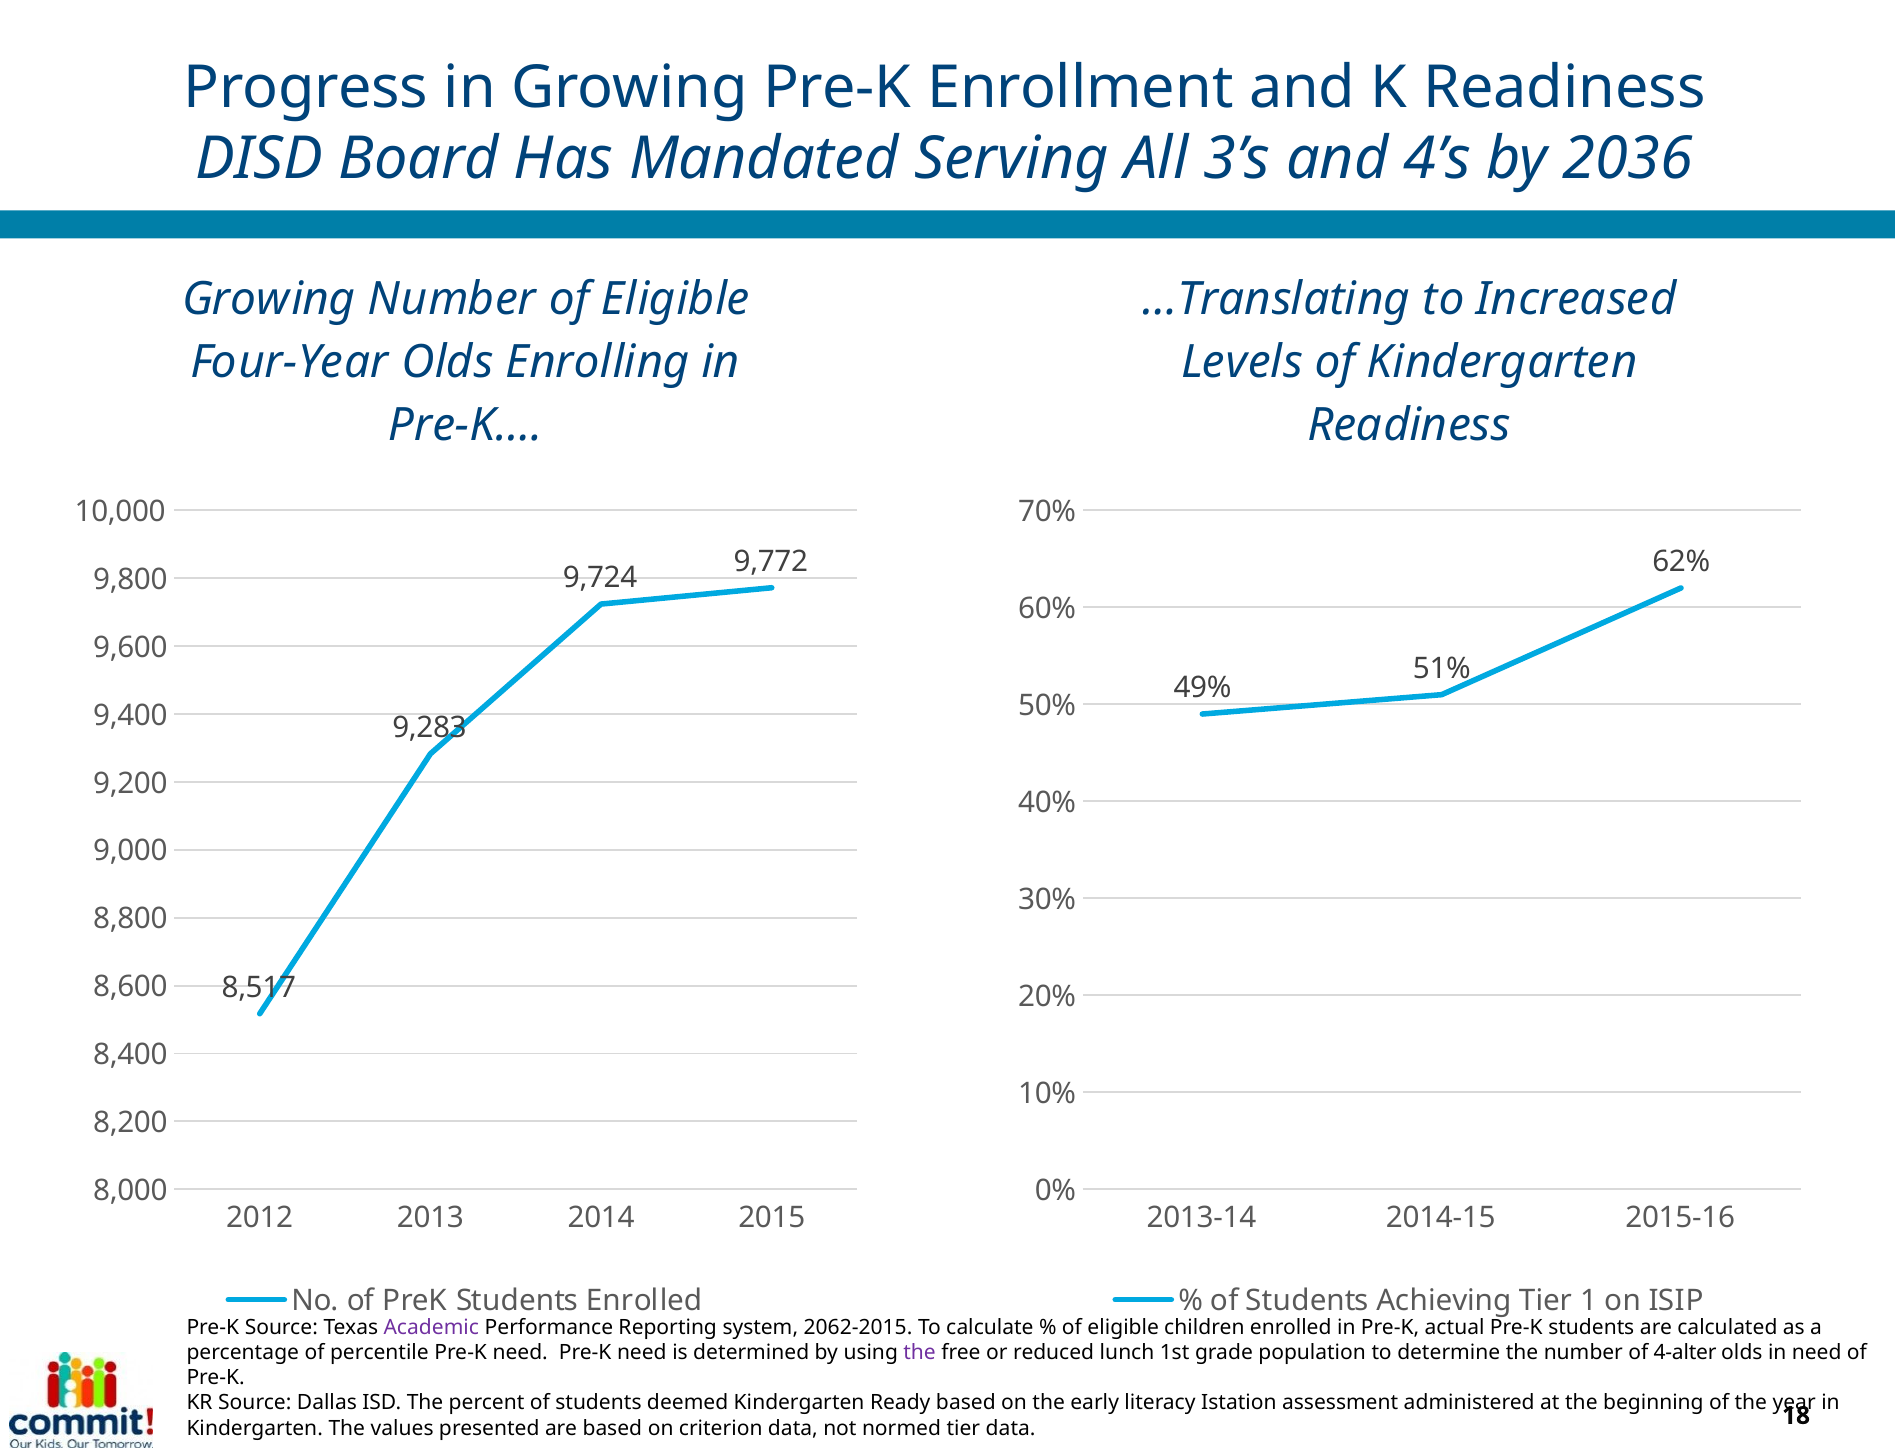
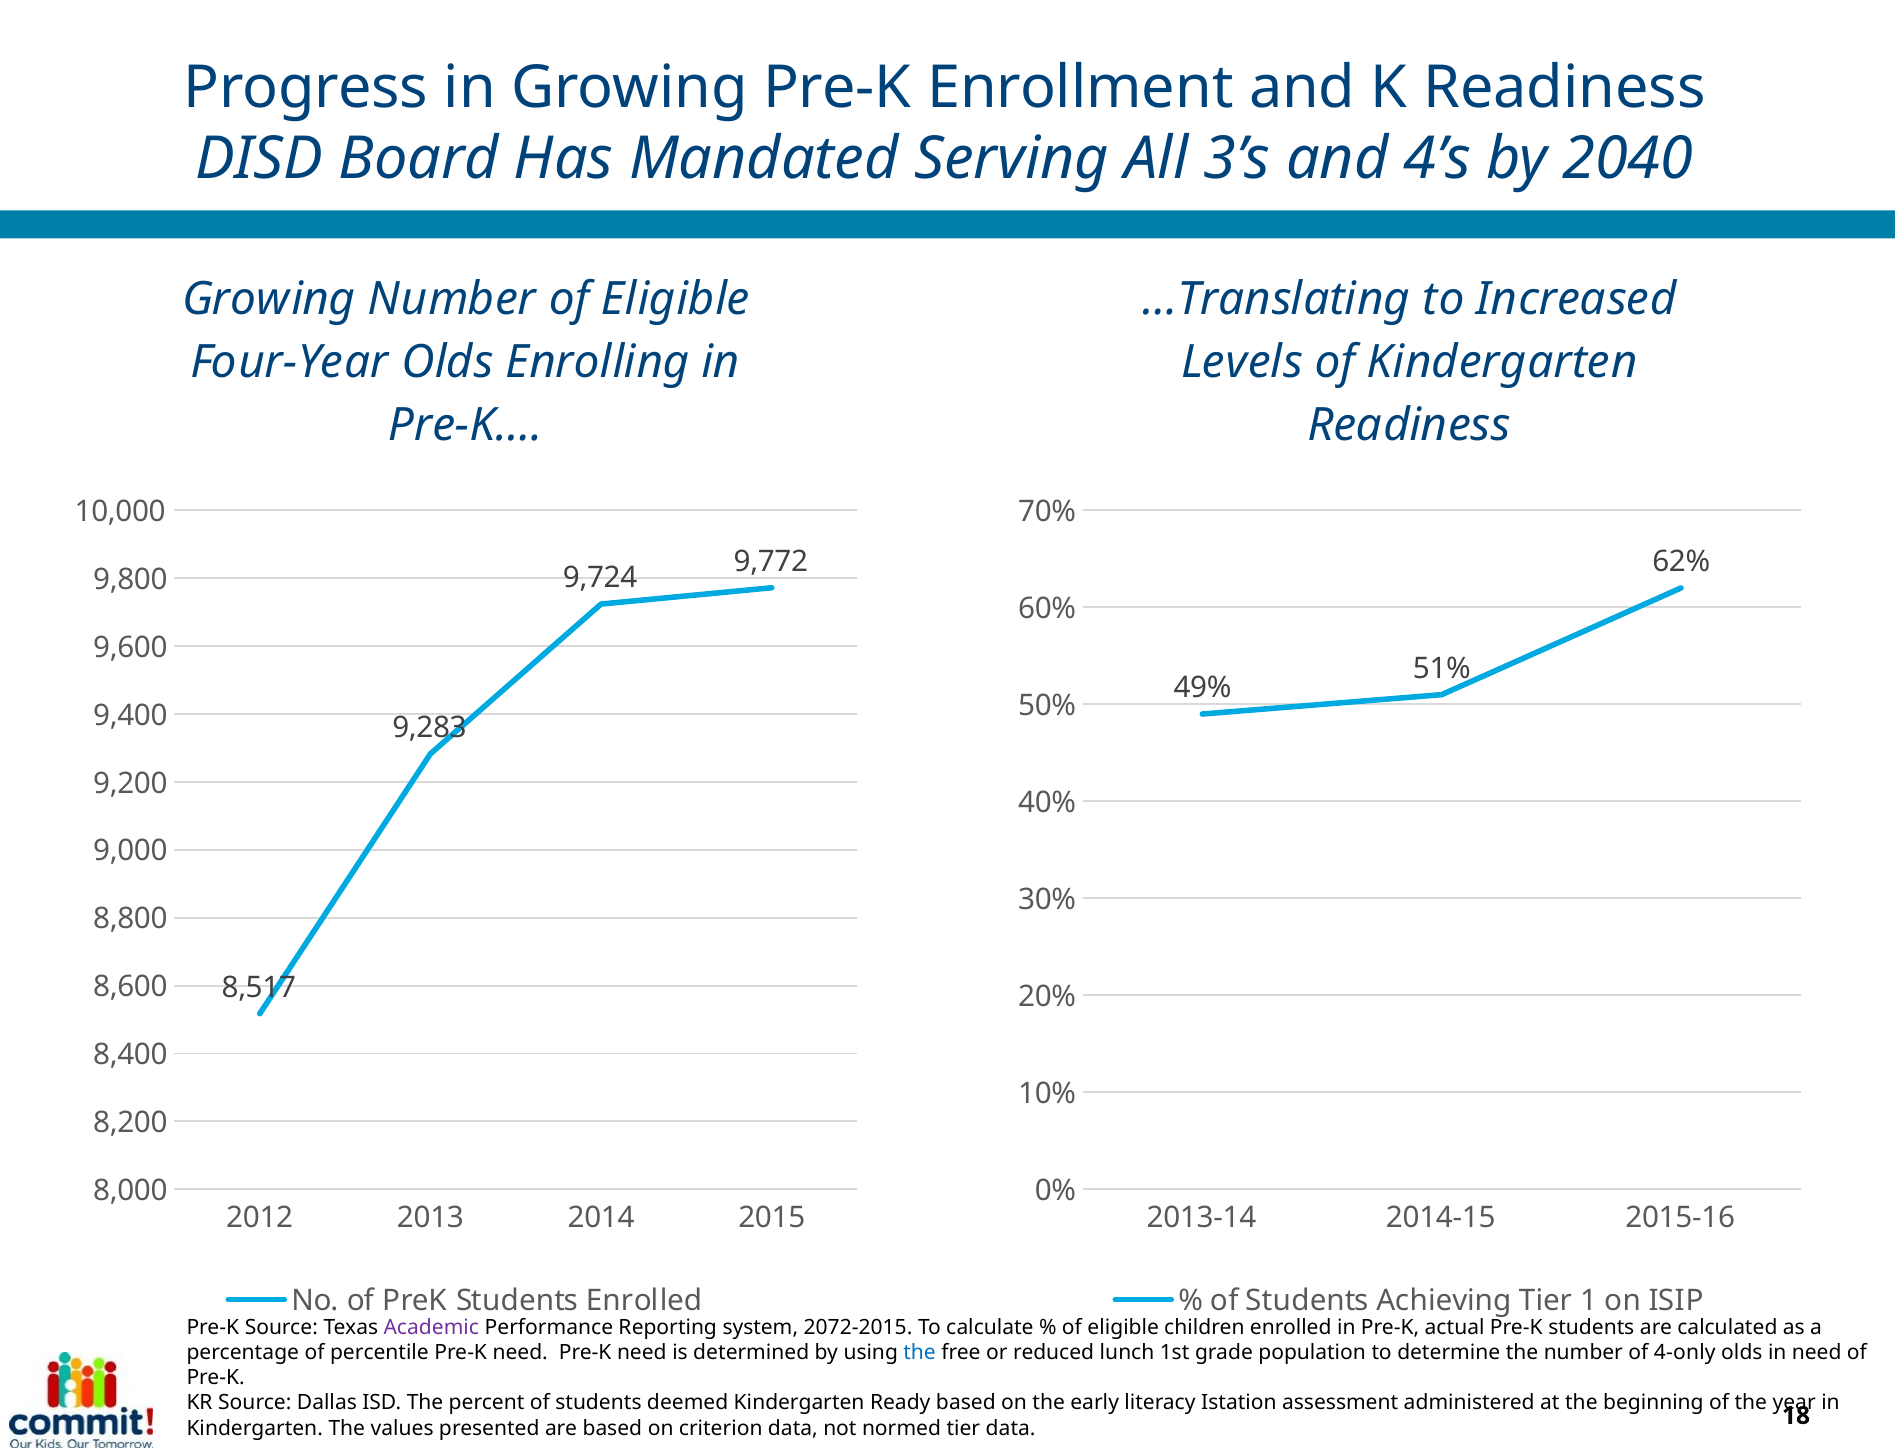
2036: 2036 -> 2040
2062-2015: 2062-2015 -> 2072-2015
the at (920, 1352) colour: purple -> blue
4-alter: 4-alter -> 4-only
